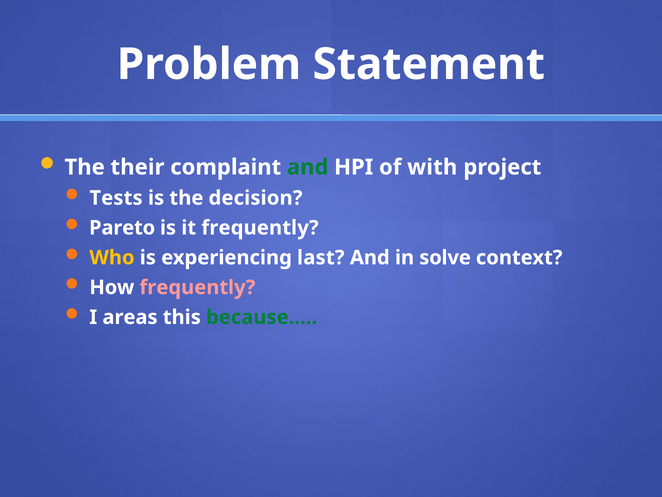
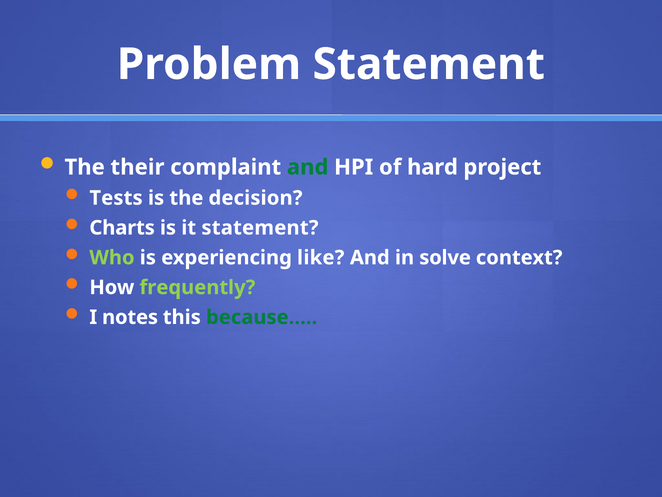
with: with -> hard
Pareto: Pareto -> Charts
it frequently: frequently -> statement
Who colour: yellow -> light green
last: last -> like
frequently at (197, 287) colour: pink -> light green
areas: areas -> notes
